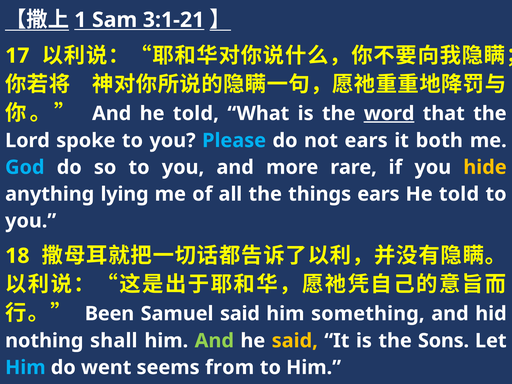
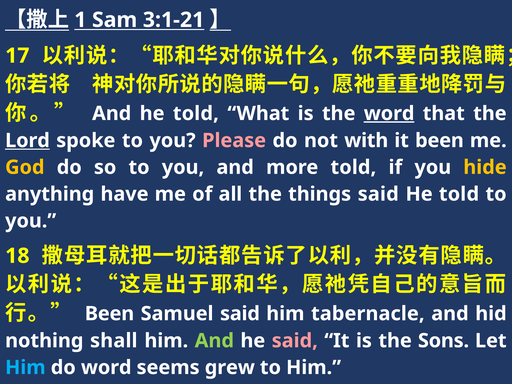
Lord underline: none -> present
Please colour: light blue -> pink
not ears: ears -> with
it both: both -> been
God colour: light blue -> yellow
more rare: rare -> told
lying: lying -> have
things ears: ears -> said
something: something -> tabernacle
said at (295, 341) colour: yellow -> pink
do went: went -> word
from: from -> grew
